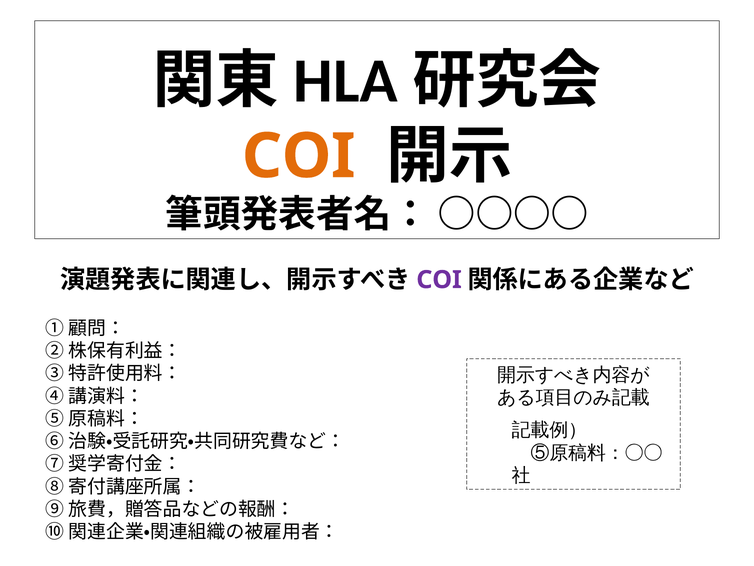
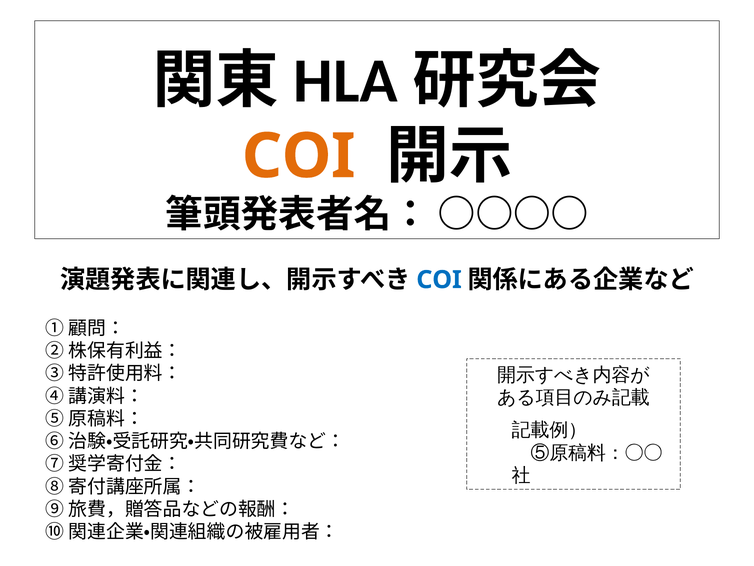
COI at (439, 280) colour: purple -> blue
